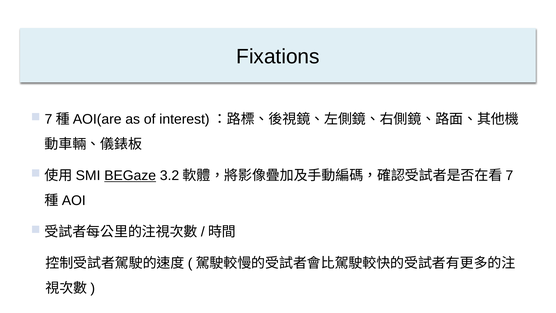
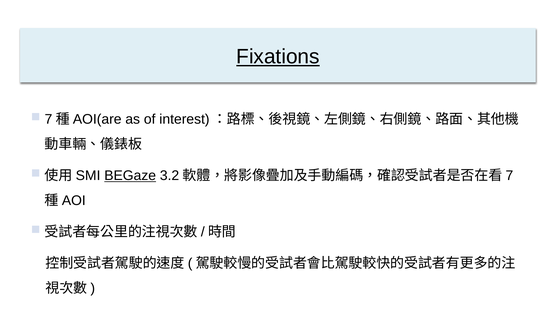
Fixations underline: none -> present
